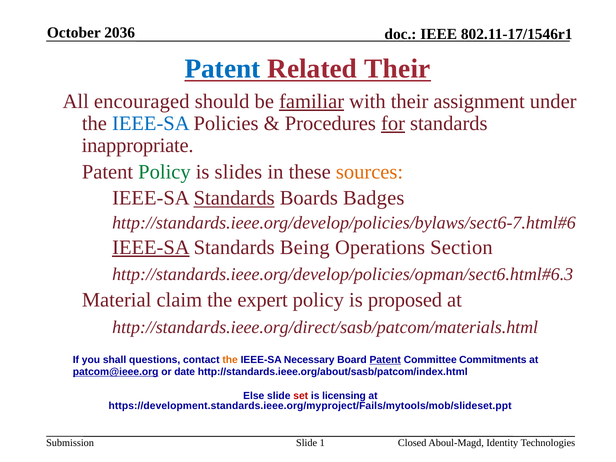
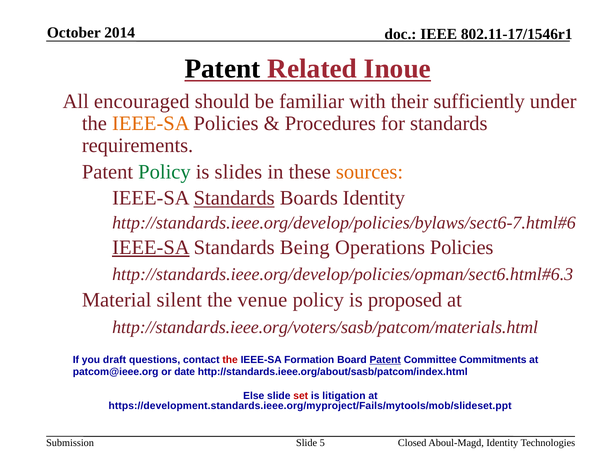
2036: 2036 -> 2014
Patent at (223, 69) colour: blue -> black
Related Their: Their -> Inoue
familiar underline: present -> none
assignment: assignment -> sufficiently
IEEE-SA at (151, 124) colour: blue -> orange
for underline: present -> none
inappropriate: inappropriate -> requirements
Boards Badges: Badges -> Identity
Operations Section: Section -> Policies
claim: claim -> silent
expert: expert -> venue
http://standards.ieee.org/direct/sasb/patcom/materials.html: http://standards.ieee.org/direct/sasb/patcom/materials.html -> http://standards.ieee.org/voters/sasb/patcom/materials.html
shall: shall -> draft
the at (230, 360) colour: orange -> red
Necessary: Necessary -> Formation
patcom@ieee.org underline: present -> none
licensing: licensing -> litigation
1: 1 -> 5
